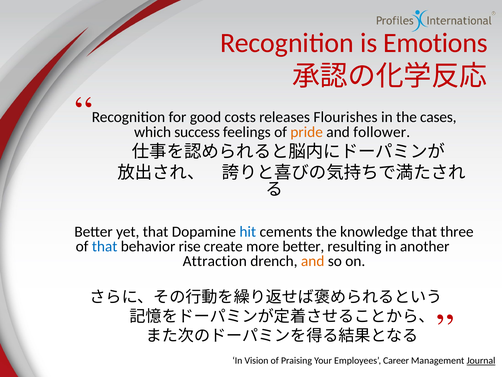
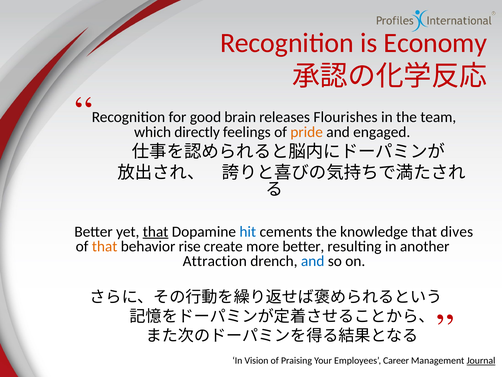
Emotions: Emotions -> Economy
costs: costs -> brain
cases: cases -> team
success: success -> directly
follower: follower -> engaged
that at (156, 231) underline: none -> present
three: three -> dives
that at (105, 246) colour: blue -> orange
and at (313, 261) colour: orange -> blue
